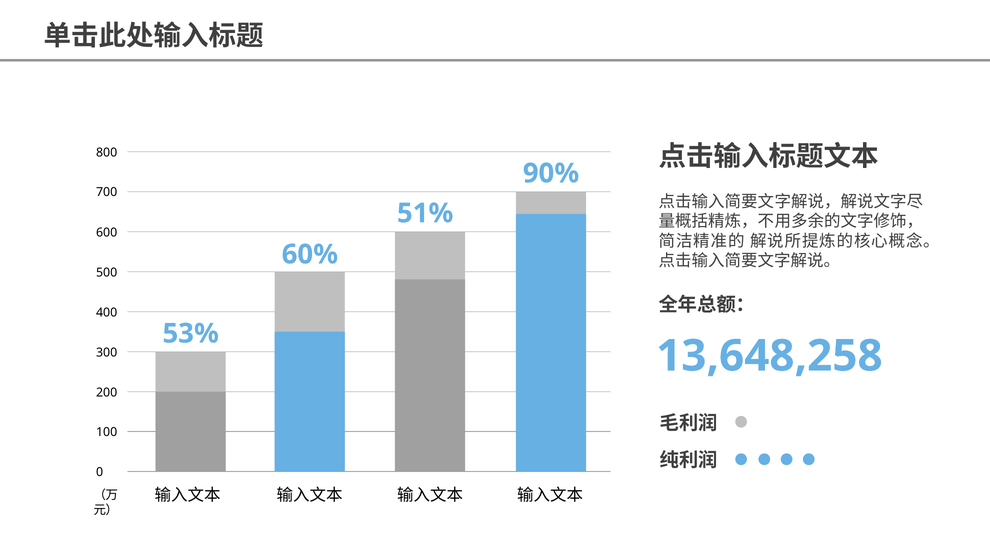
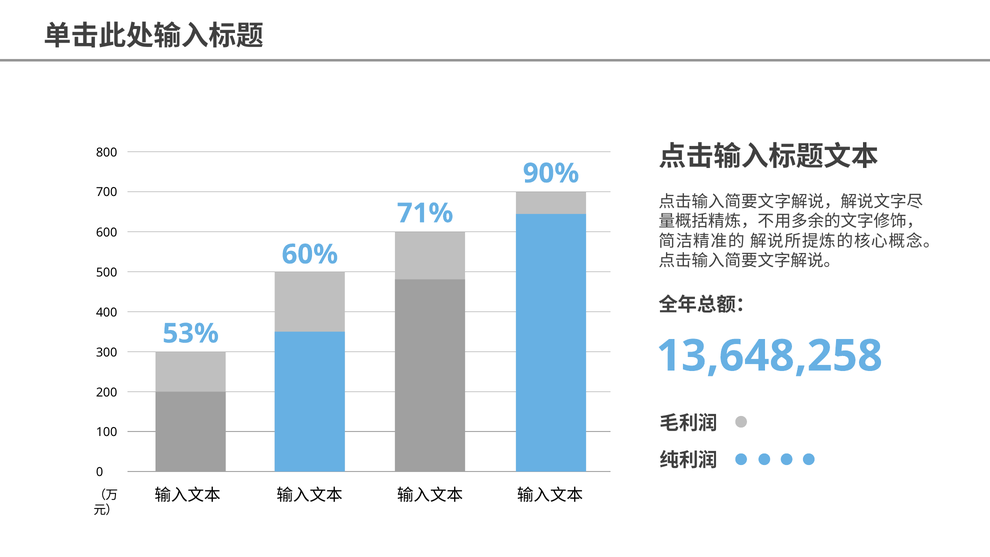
51%: 51% -> 71%
